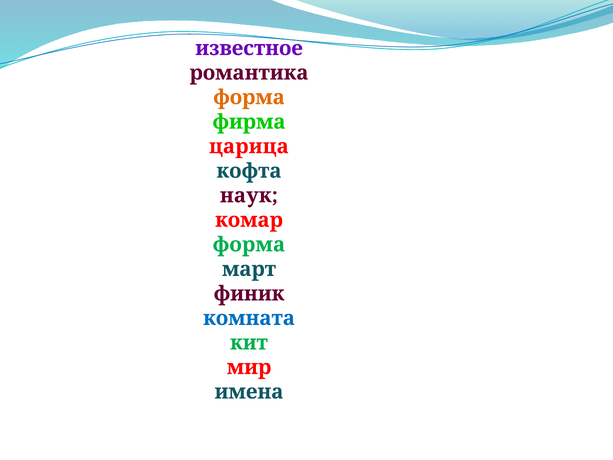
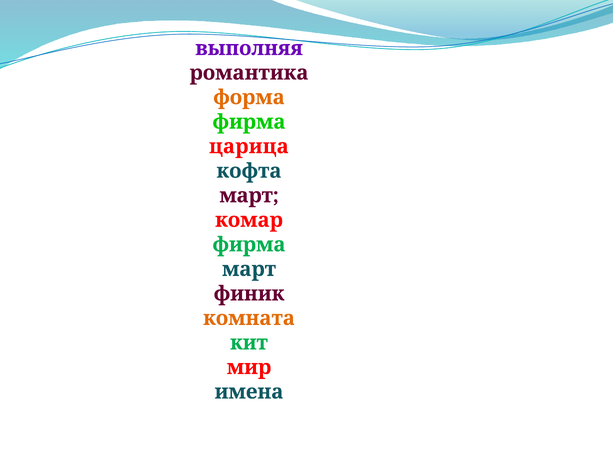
известное: известное -> выполняя
наук at (249, 195): наук -> март
форма at (249, 244): форма -> фирма
комната colour: blue -> orange
